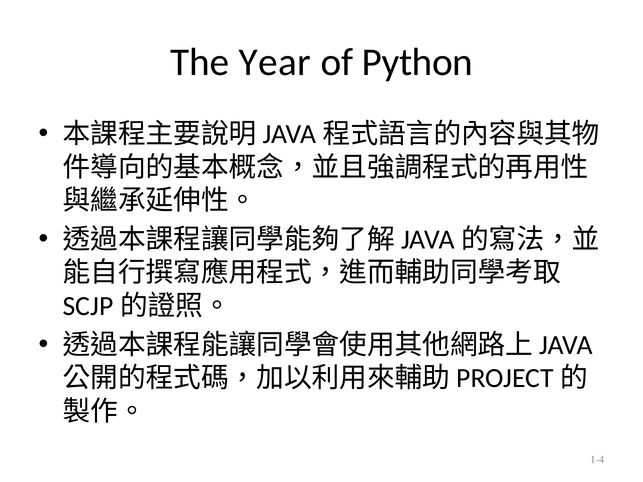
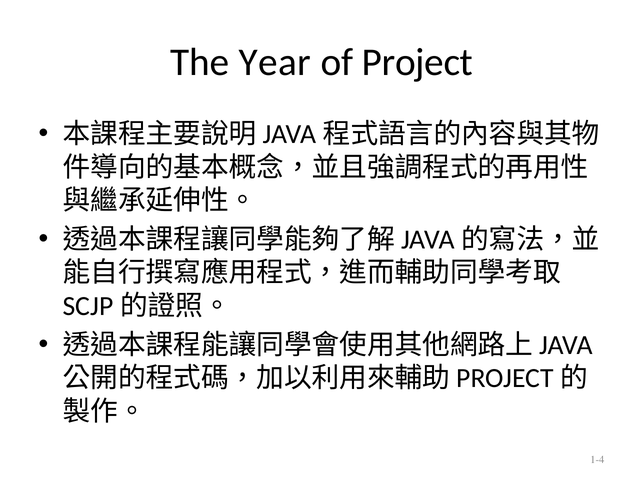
Python: Python -> Project
